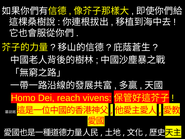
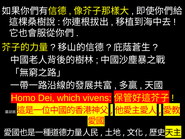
reach: reach -> which
